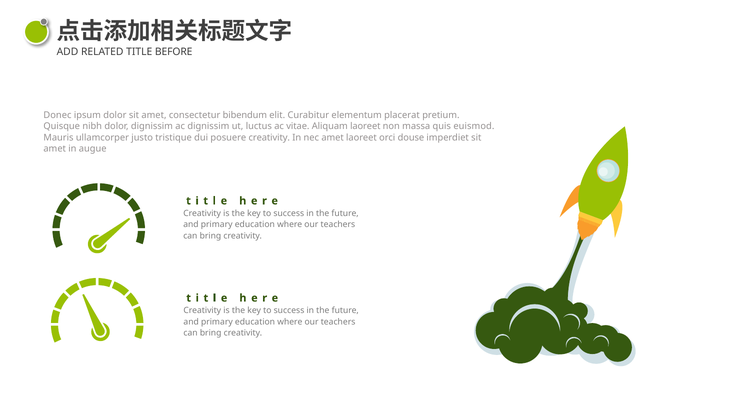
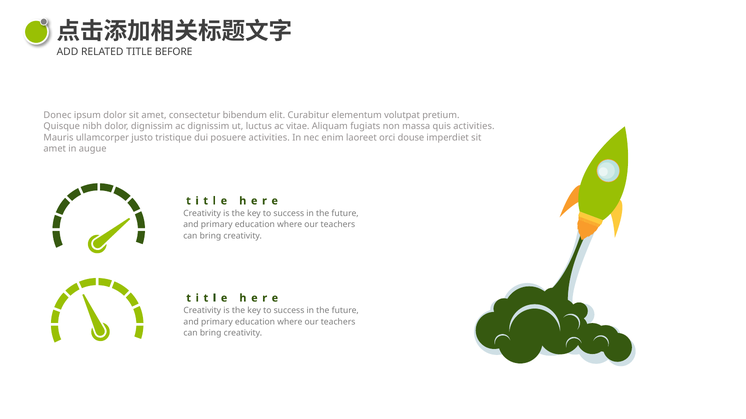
placerat: placerat -> volutpat
Aliquam laoreet: laoreet -> fugiats
quis euismod: euismod -> activities
posuere creativity: creativity -> activities
nec amet: amet -> enim
